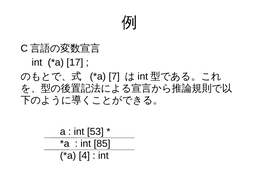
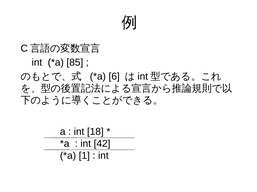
17: 17 -> 85
7: 7 -> 6
53: 53 -> 18
85: 85 -> 42
4: 4 -> 1
